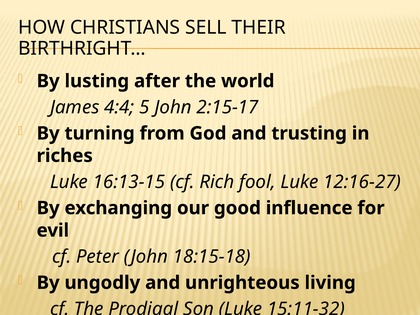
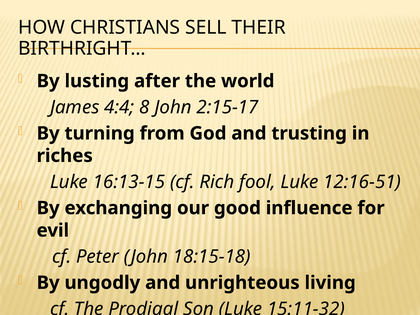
5: 5 -> 8
12:16-27: 12:16-27 -> 12:16-51
